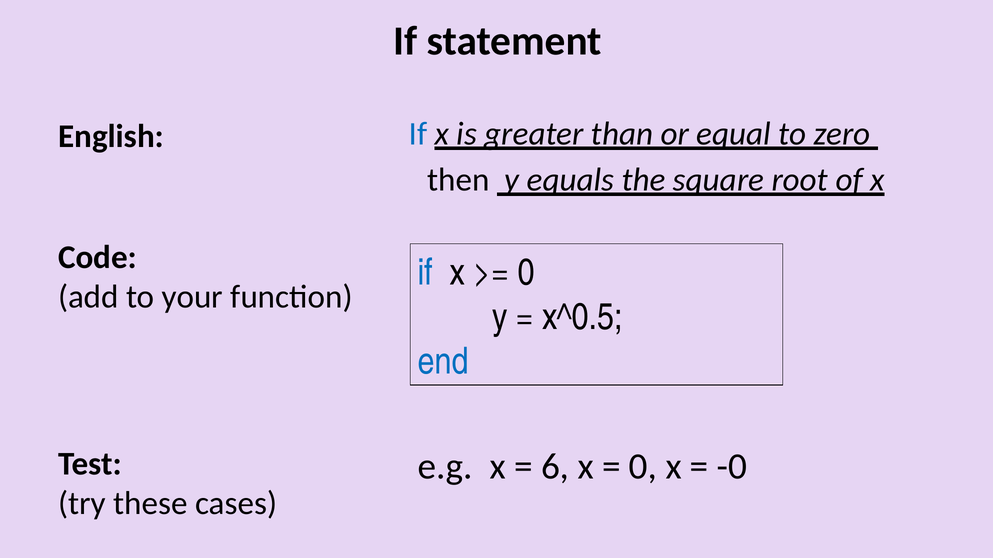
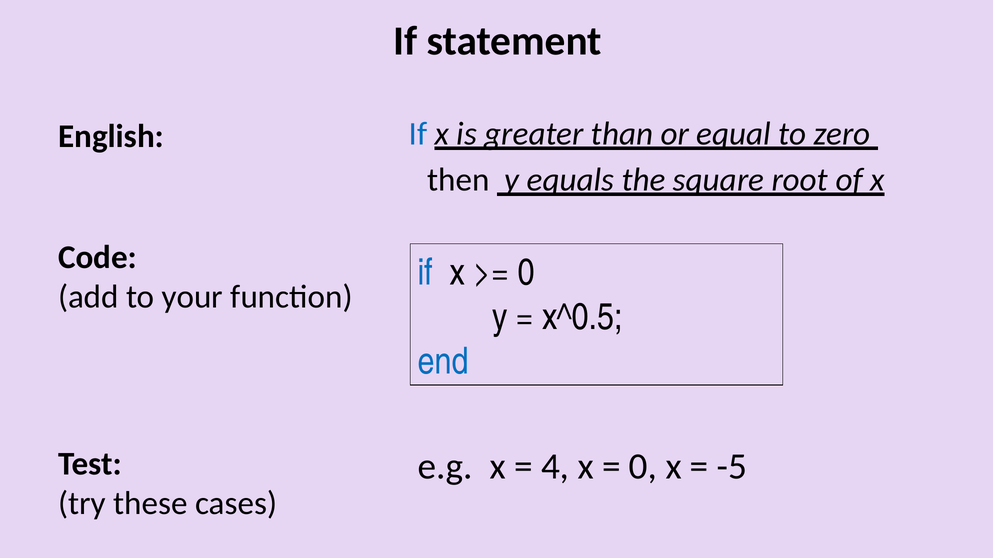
6: 6 -> 4
-0: -0 -> -5
